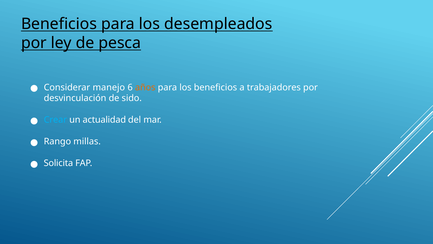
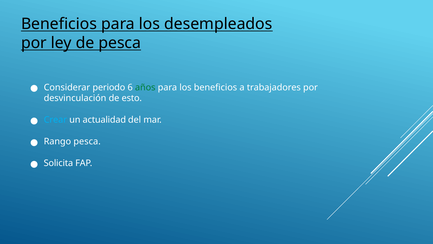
manejo: manejo -> periodo
años colour: orange -> green
sido: sido -> esto
Rango millas: millas -> pesca
